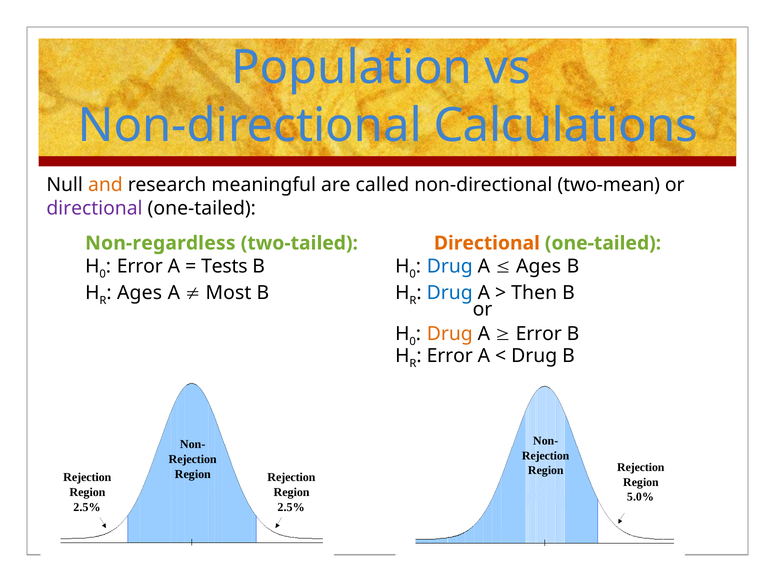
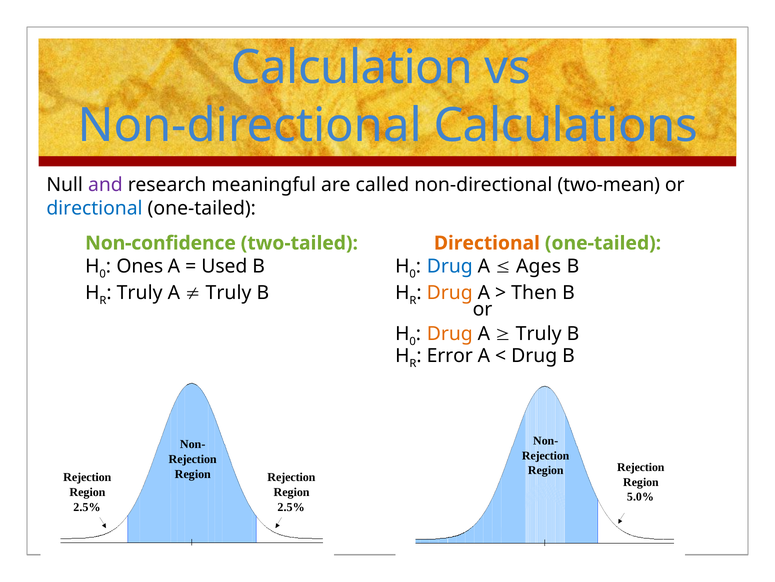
Population: Population -> Calculation
and colour: orange -> purple
directional at (94, 208) colour: purple -> blue
Non-regardless: Non-regardless -> Non-confidence
Error at (140, 266): Error -> Ones
Tests: Tests -> Used
Ages at (140, 292): Ages -> Truly
Most at (228, 292): Most -> Truly
Drug at (450, 292) colour: blue -> orange
Error at (539, 333): Error -> Truly
